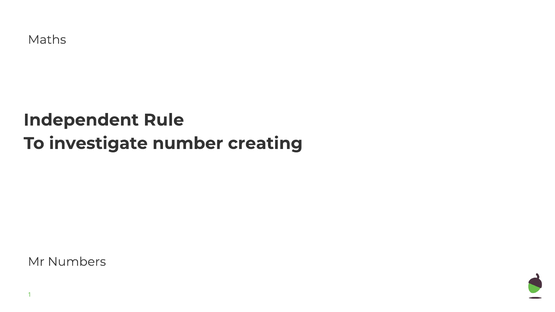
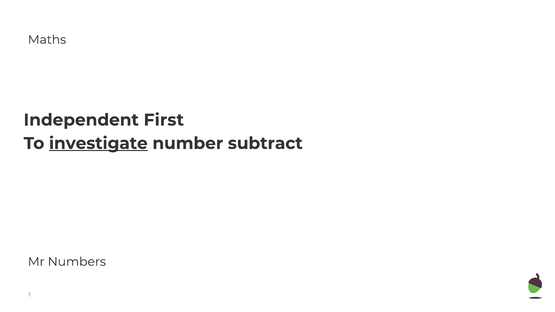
Rule: Rule -> First
investigate underline: none -> present
creating: creating -> subtract
